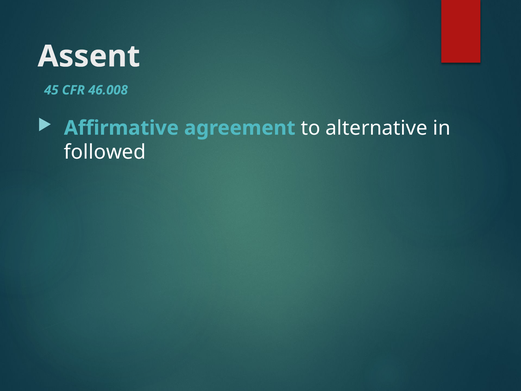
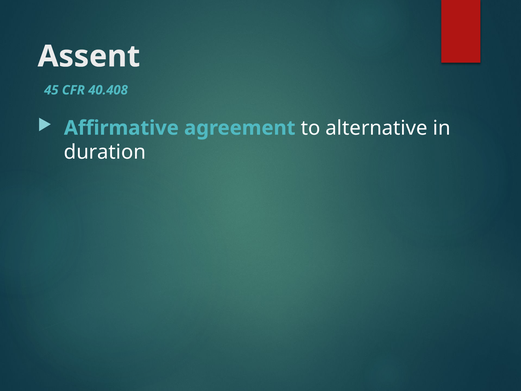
46.008: 46.008 -> 40.408
followed: followed -> duration
